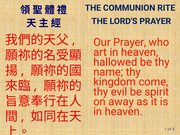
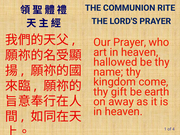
evil: evil -> gift
spirit: spirit -> earth
